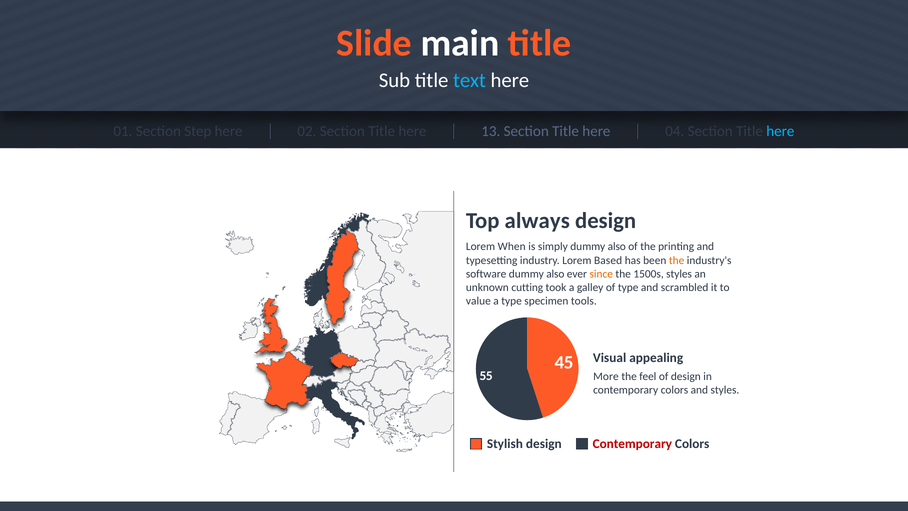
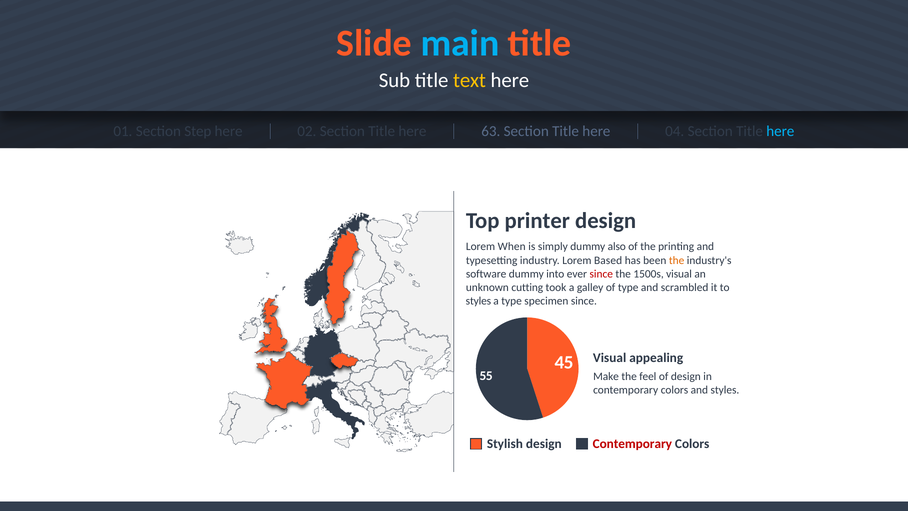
main colour: white -> light blue
text colour: light blue -> yellow
13: 13 -> 63
always: always -> printer
also at (555, 274): also -> into
since at (601, 274) colour: orange -> red
1500s styles: styles -> visual
value at (478, 301): value -> styles
specimen tools: tools -> since
More: More -> Make
